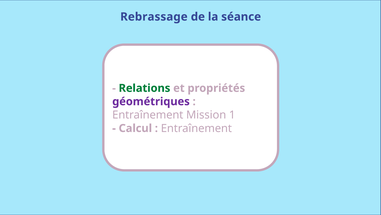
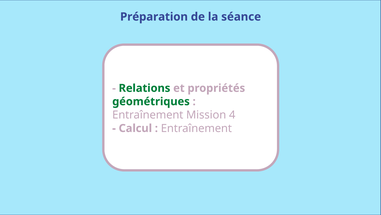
Rebrassage: Rebrassage -> Préparation
géométriques colour: purple -> green
1: 1 -> 4
